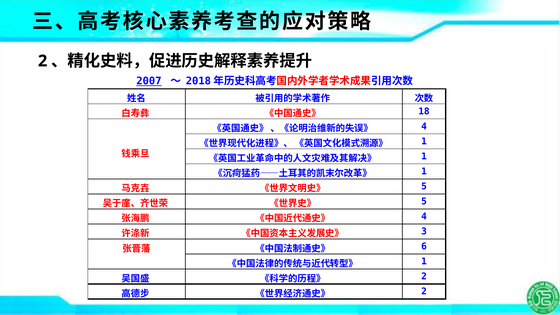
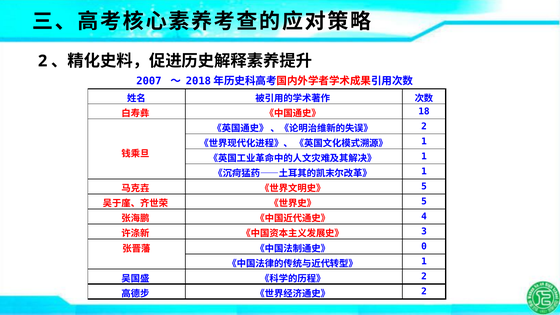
2007 underline: present -> none
4 at (424, 126): 4 -> 2
6: 6 -> 0
